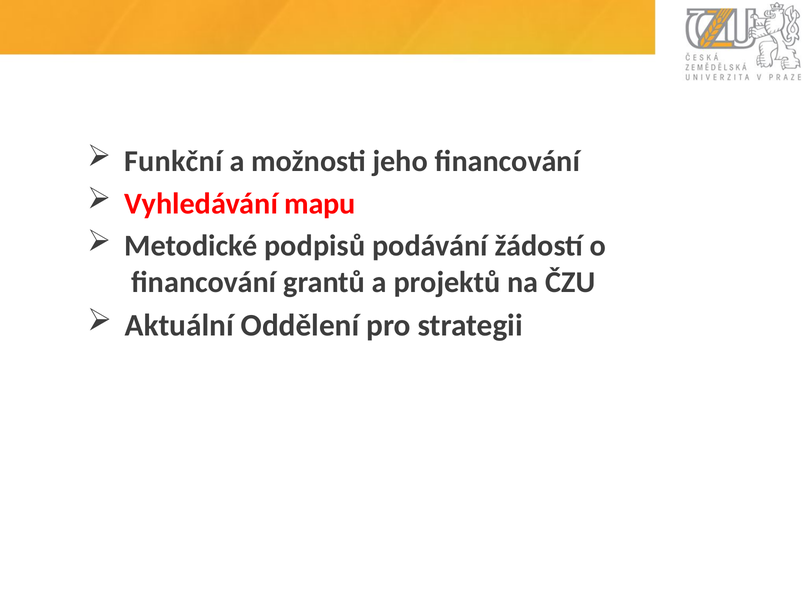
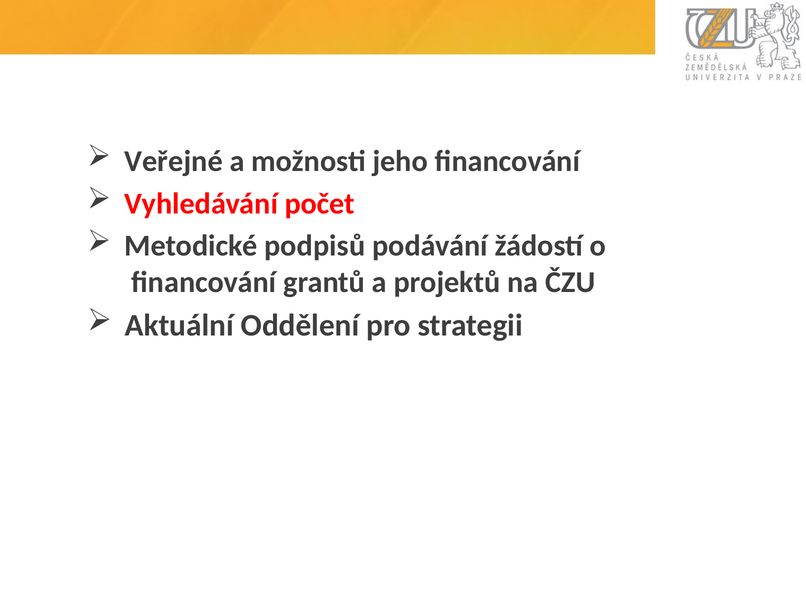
Funkční: Funkční -> Veřejné
mapu: mapu -> počet
